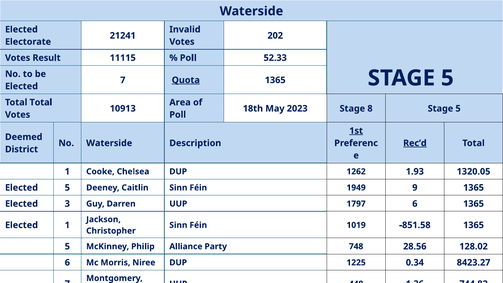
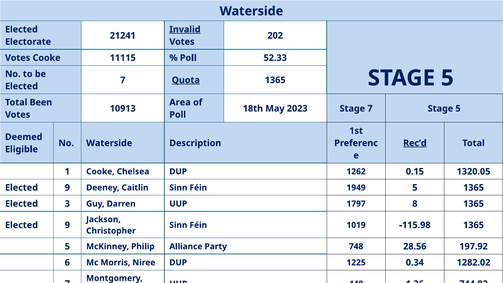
Invalid underline: none -> present
Votes Result: Result -> Cooke
Total Total: Total -> Been
Stage 8: 8 -> 7
1st underline: present -> none
District: District -> Eligible
1.93: 1.93 -> 0.15
5 at (67, 188): 5 -> 9
1949 9: 9 -> 5
1797 6: 6 -> 8
1 at (67, 225): 1 -> 9
-851.58: -851.58 -> -115.98
128.02: 128.02 -> 197.92
8423.27: 8423.27 -> 1282.02
